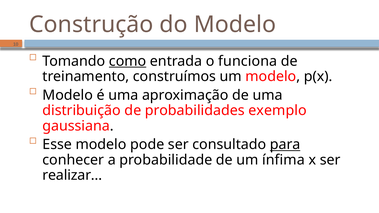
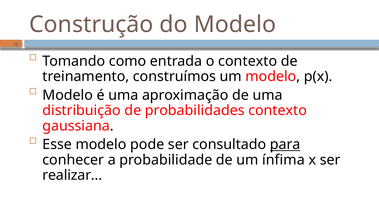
como underline: present -> none
o funciona: funciona -> contexto
probabilidades exemplo: exemplo -> contexto
